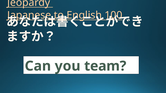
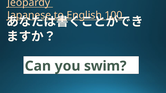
team: team -> swim
